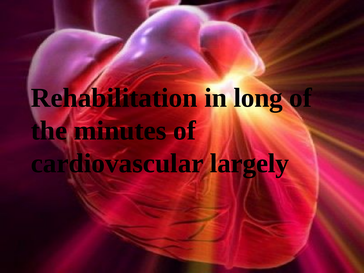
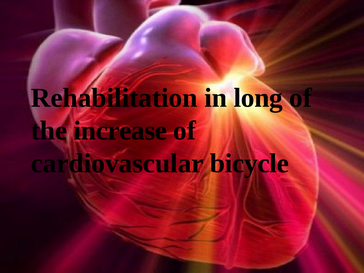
minutes: minutes -> increase
largely: largely -> bicycle
